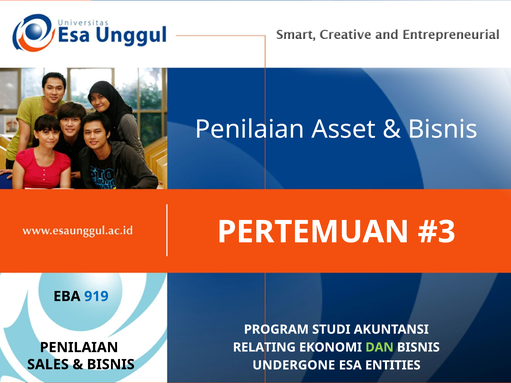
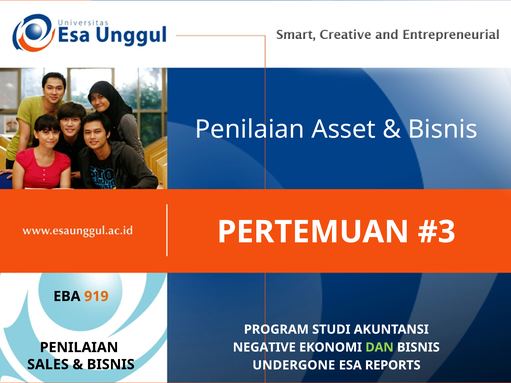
919 colour: blue -> orange
RELATING: RELATING -> NEGATIVE
ENTITIES: ENTITIES -> REPORTS
